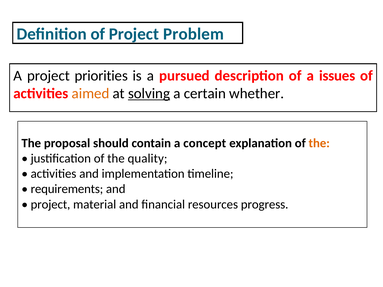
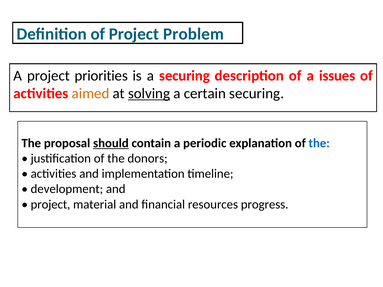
a pursued: pursued -> securing
certain whether: whether -> securing
should underline: none -> present
concept: concept -> periodic
the at (319, 143) colour: orange -> blue
quality: quality -> donors
requirements: requirements -> development
